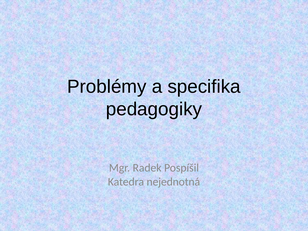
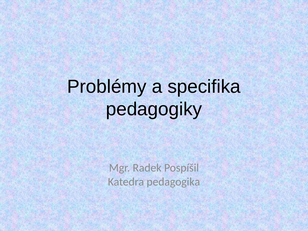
nejednotná: nejednotná -> pedagogika
